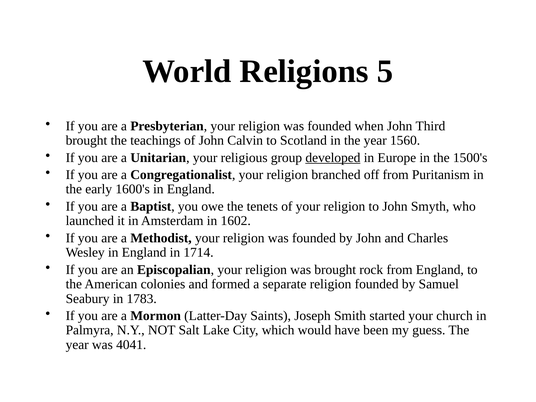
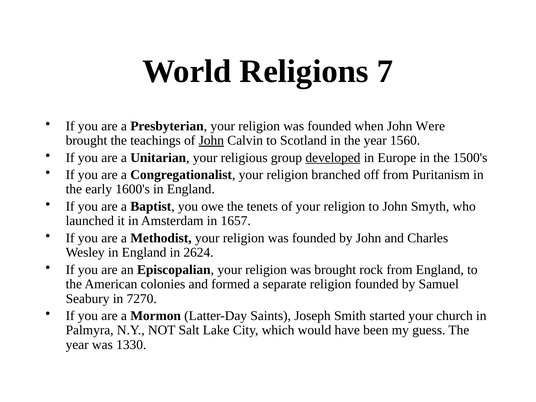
5: 5 -> 7
Third: Third -> Were
John at (211, 140) underline: none -> present
1602: 1602 -> 1657
1714: 1714 -> 2624
1783: 1783 -> 7270
4041: 4041 -> 1330
